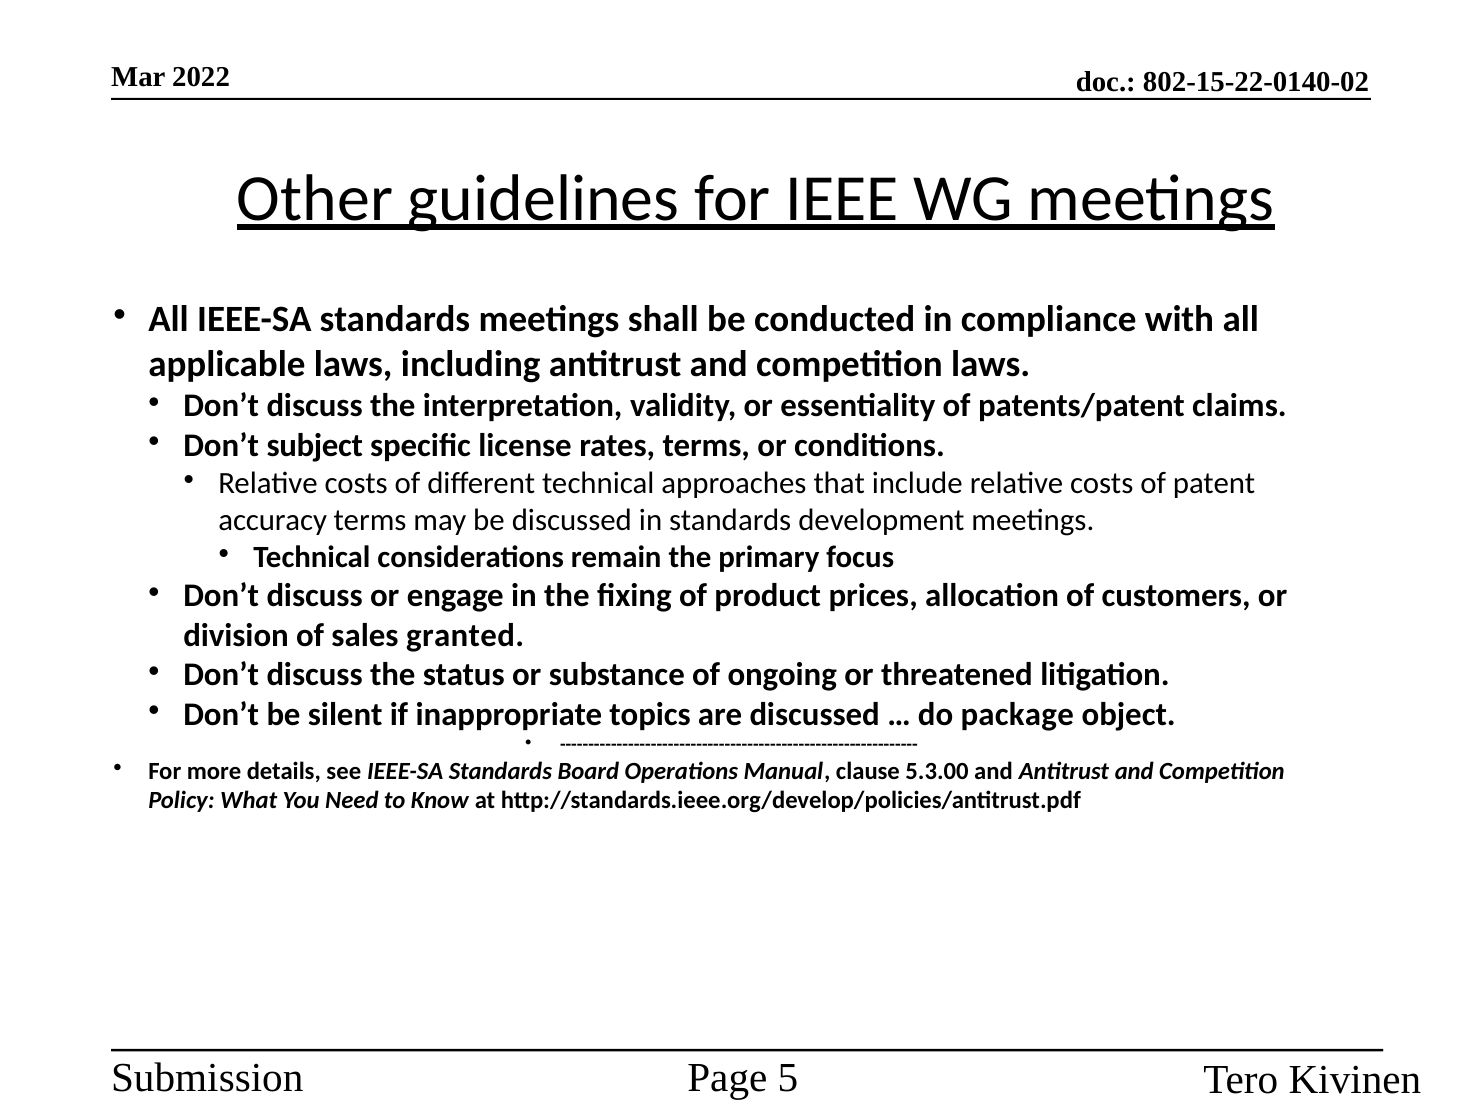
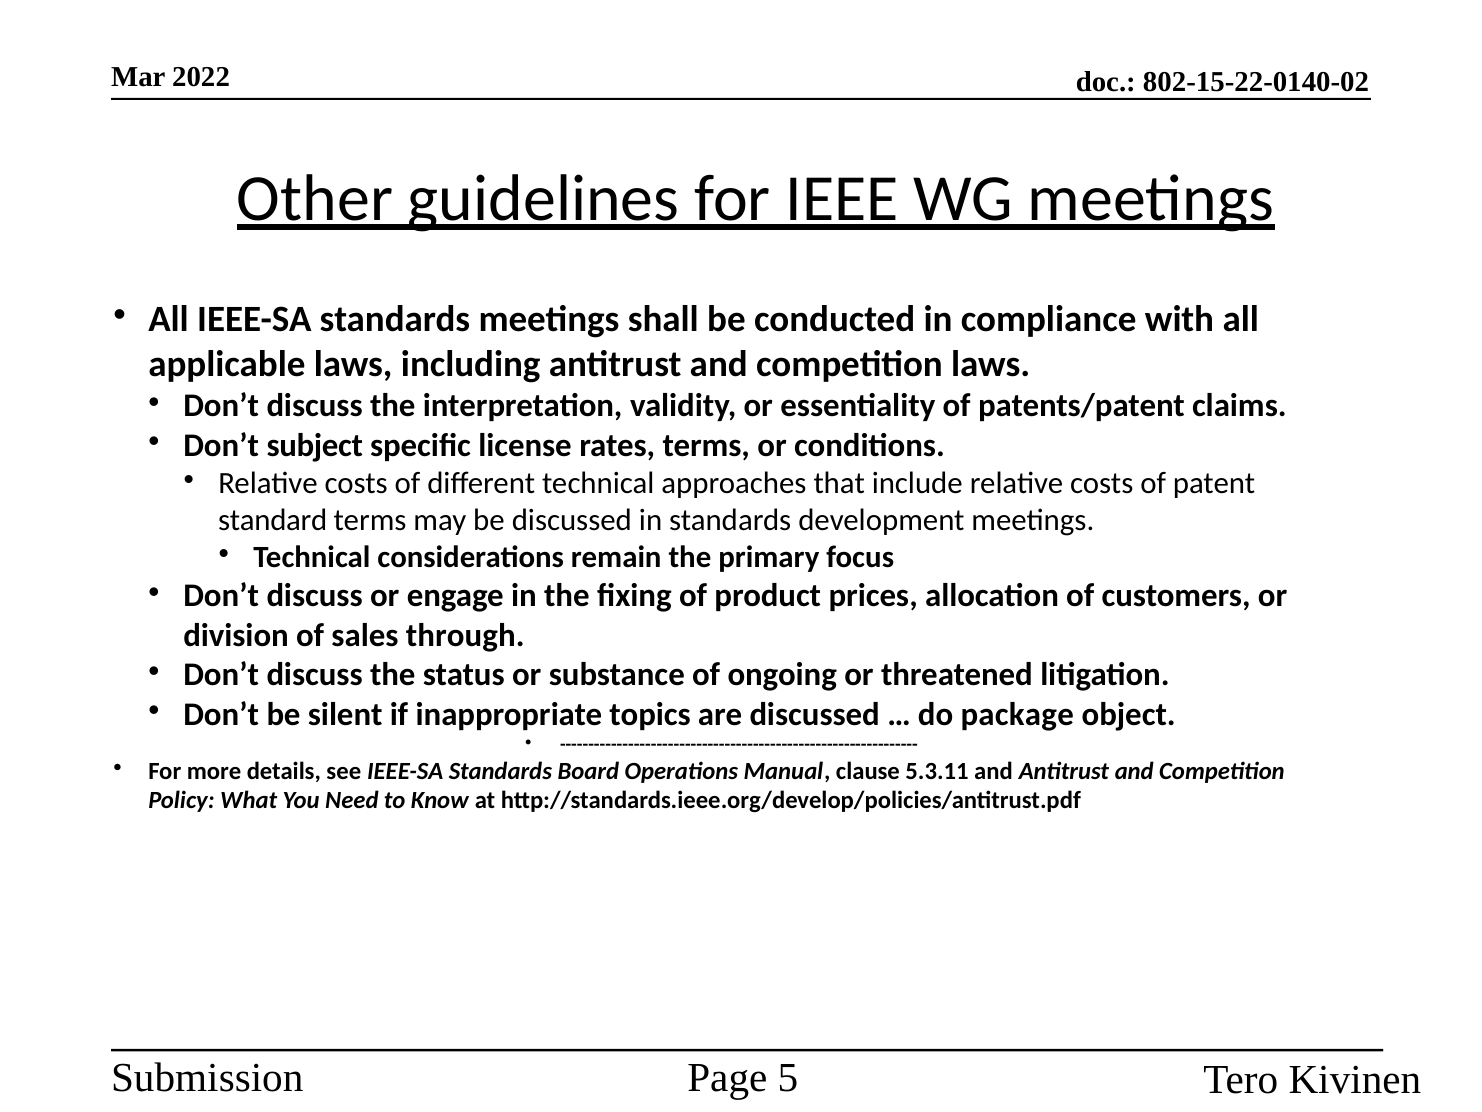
accuracy: accuracy -> standard
granted: granted -> through
5.3.00: 5.3.00 -> 5.3.11
